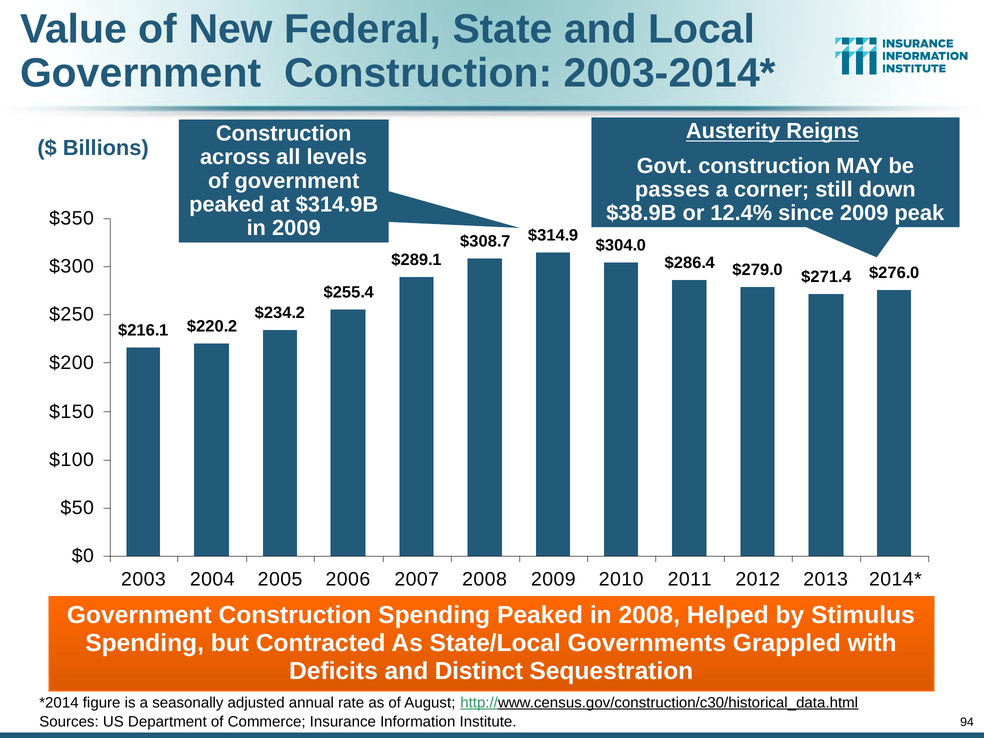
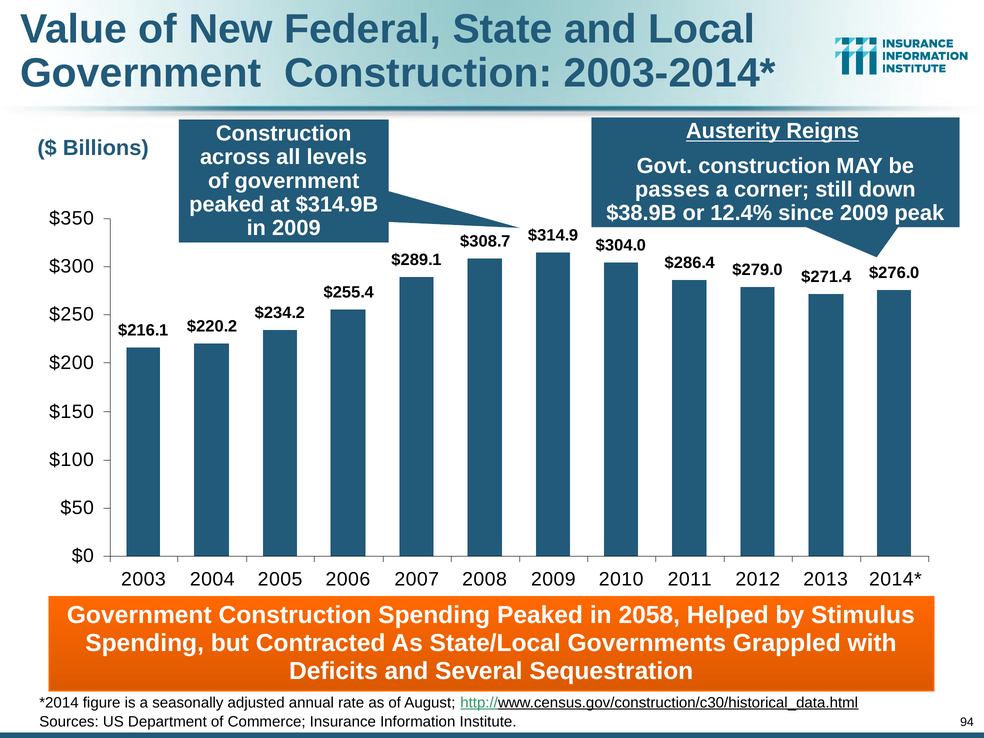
in 2008: 2008 -> 2058
Distinct: Distinct -> Several
